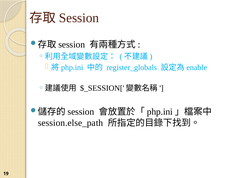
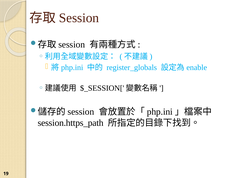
session.else_path: session.else_path -> session.https_path
